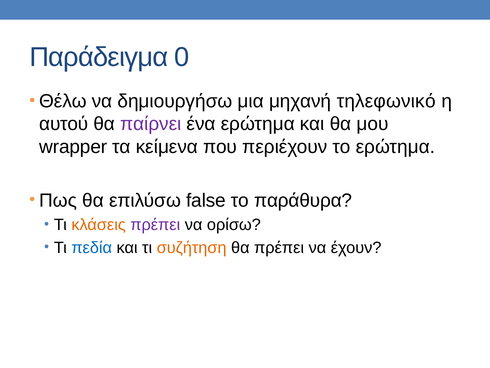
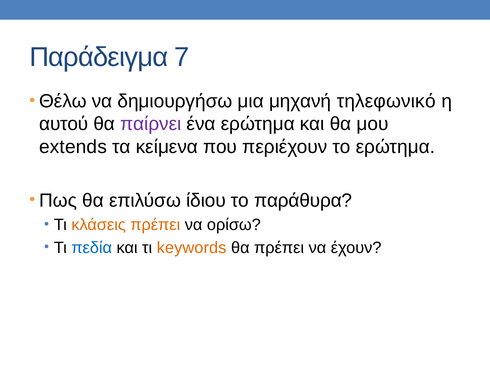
0: 0 -> 7
wrapper: wrapper -> extends
false: false -> ίδιου
πρέπει at (155, 224) colour: purple -> orange
συζήτηση: συζήτηση -> keywords
